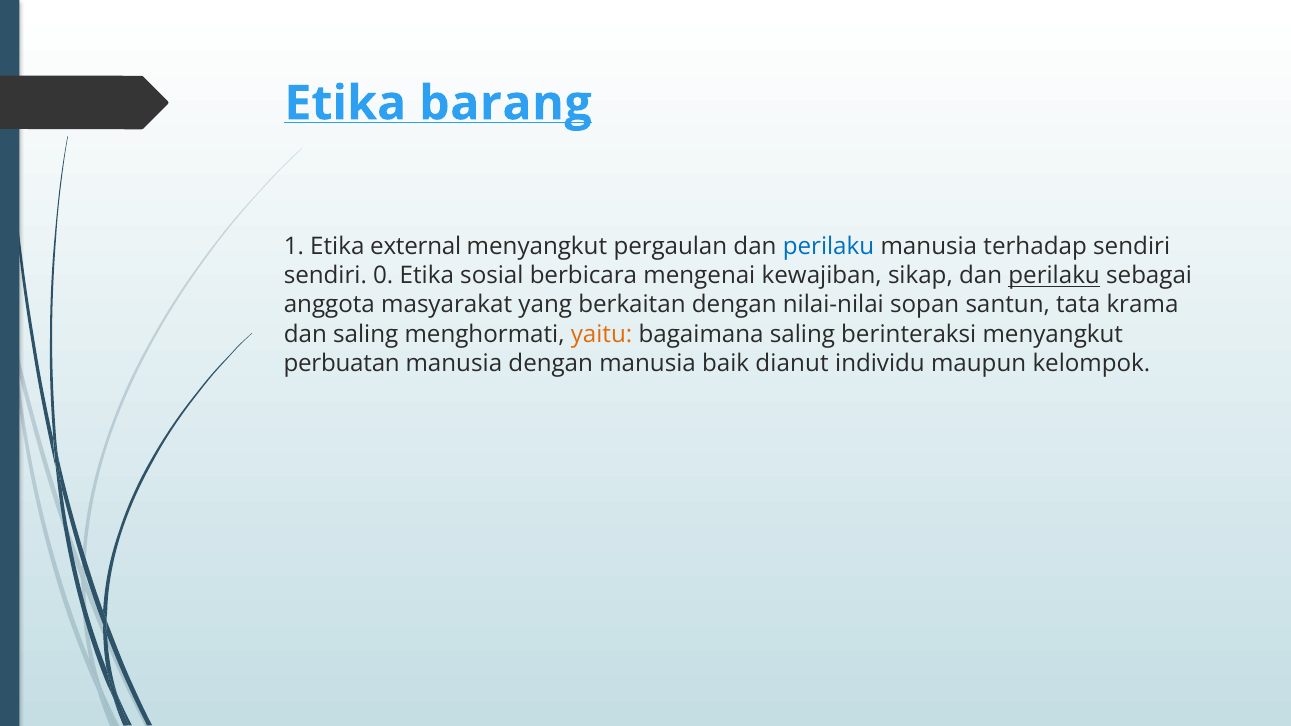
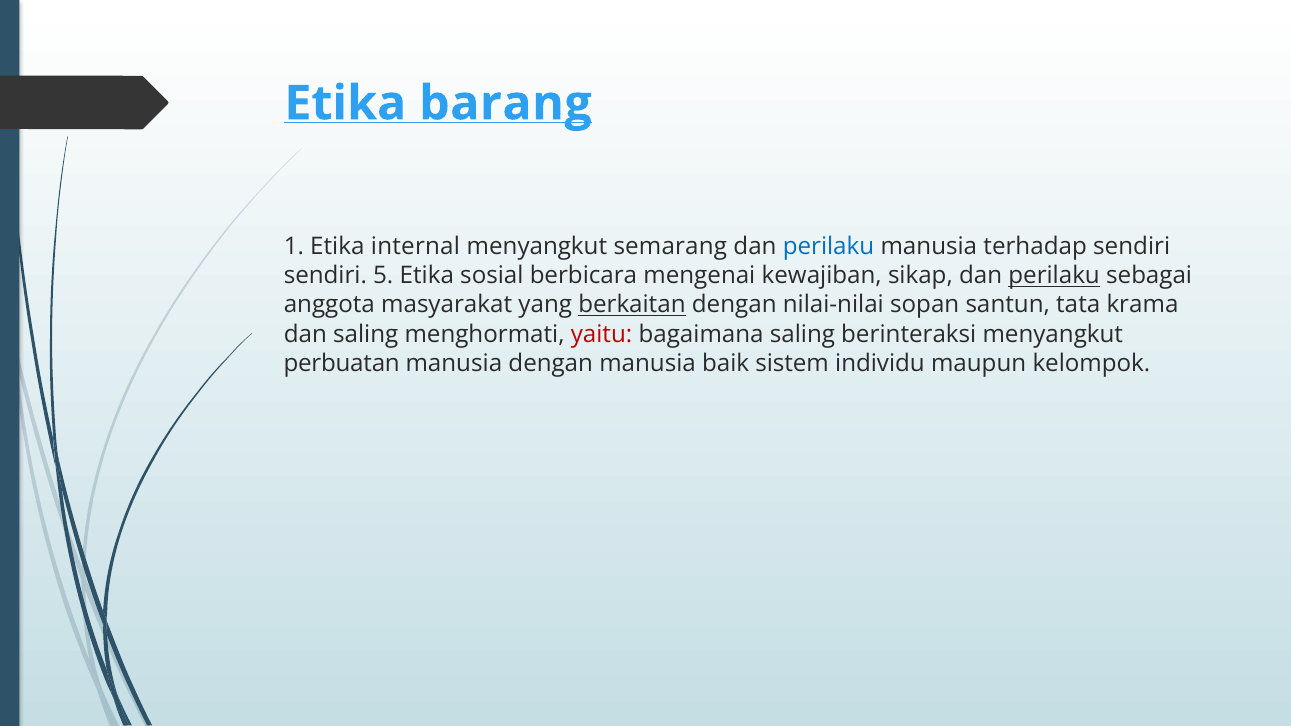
external: external -> internal
pergaulan: pergaulan -> semarang
0: 0 -> 5
berkaitan underline: none -> present
yaitu colour: orange -> red
dianut: dianut -> sistem
